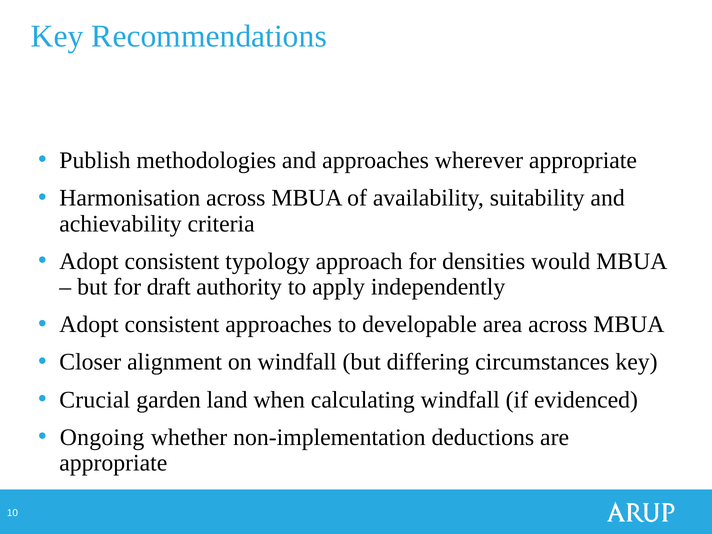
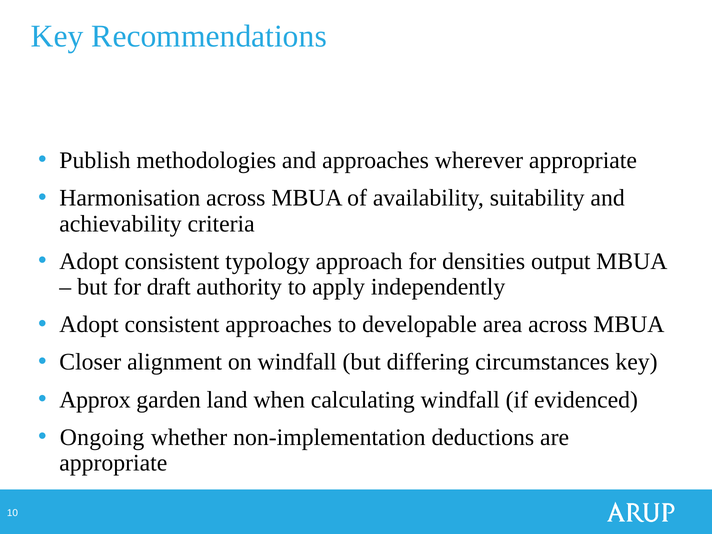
would: would -> output
Crucial: Crucial -> Approx
